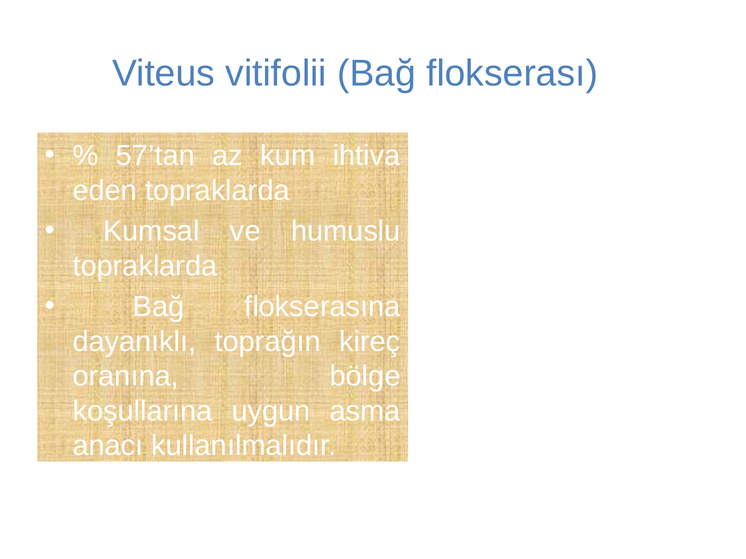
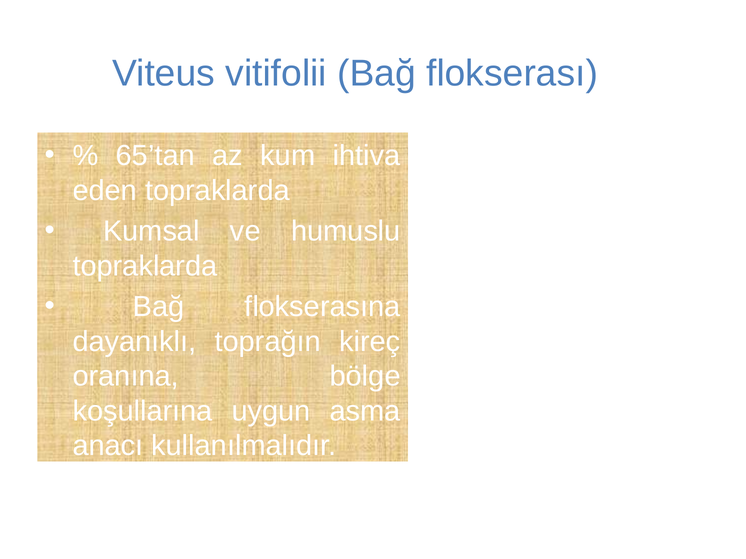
57’tan: 57’tan -> 65’tan
